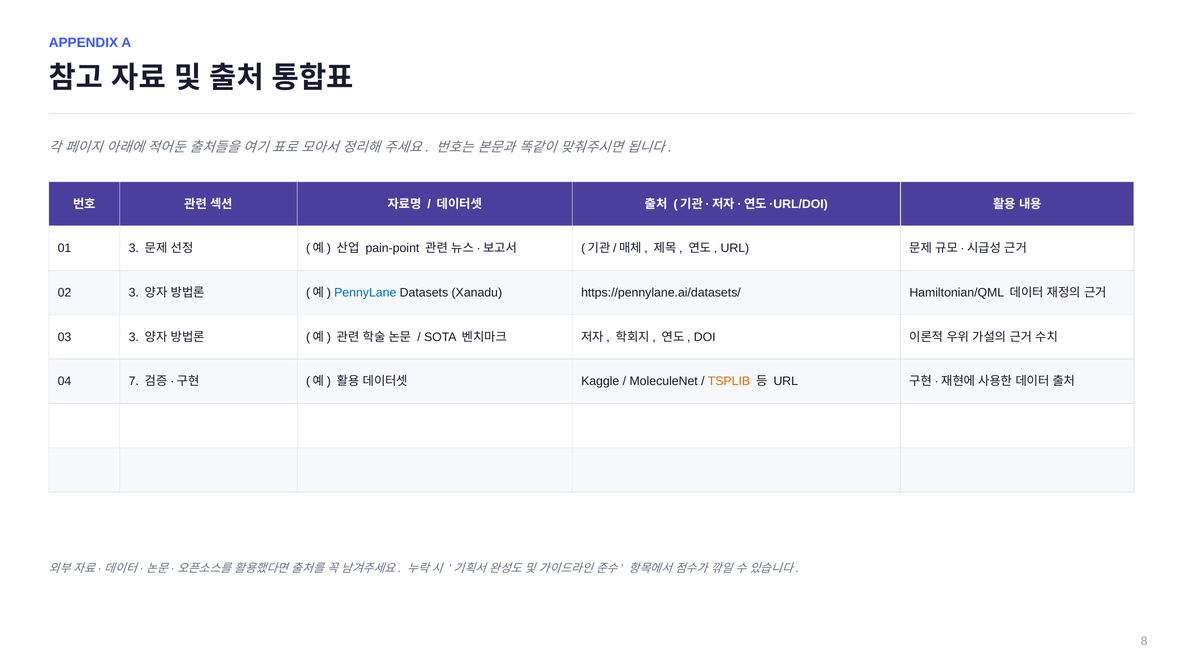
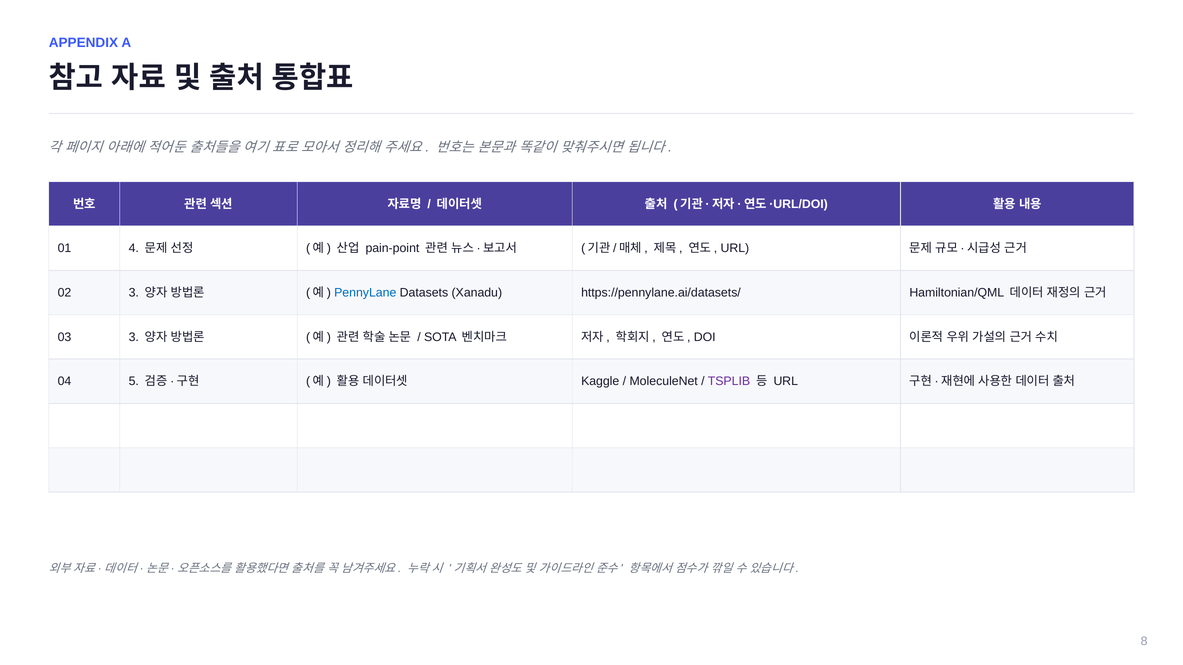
01 3: 3 -> 4
7: 7 -> 5
TSPLIB colour: orange -> purple
